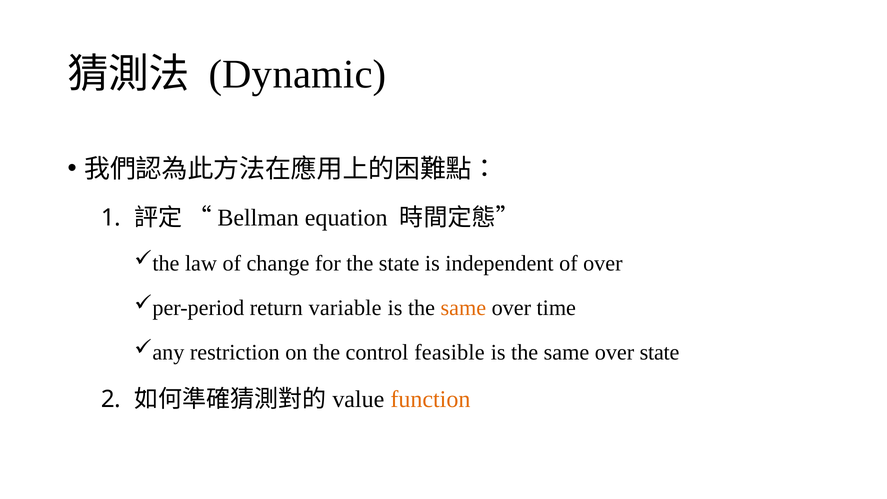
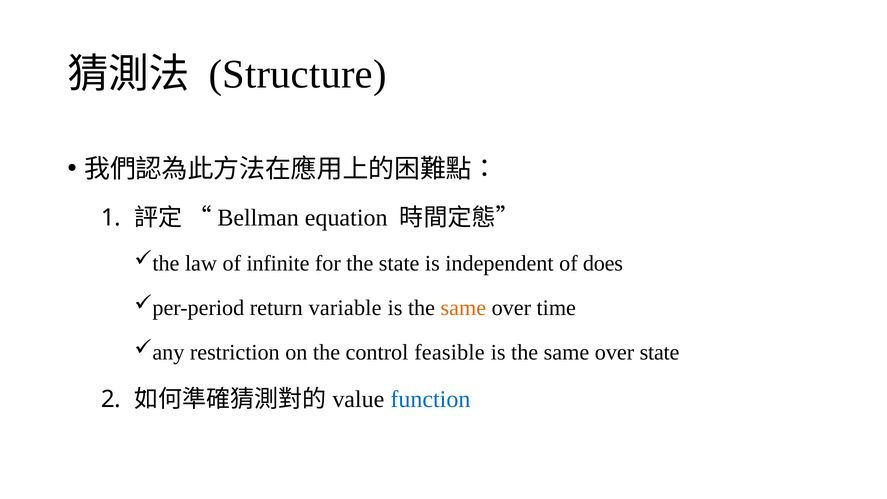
Dynamic: Dynamic -> Structure
change: change -> infinite
of over: over -> does
function colour: orange -> blue
